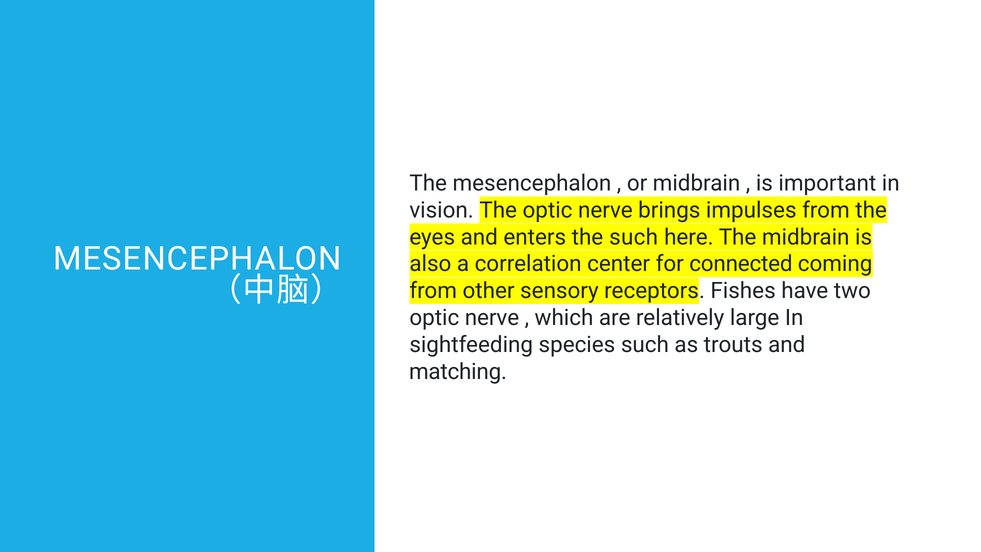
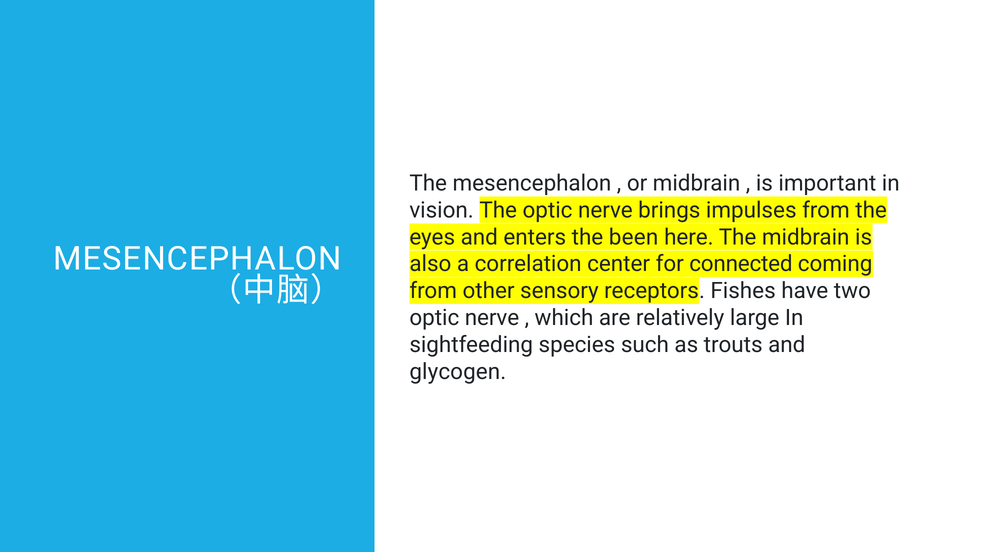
the such: such -> been
matching: matching -> glycogen
